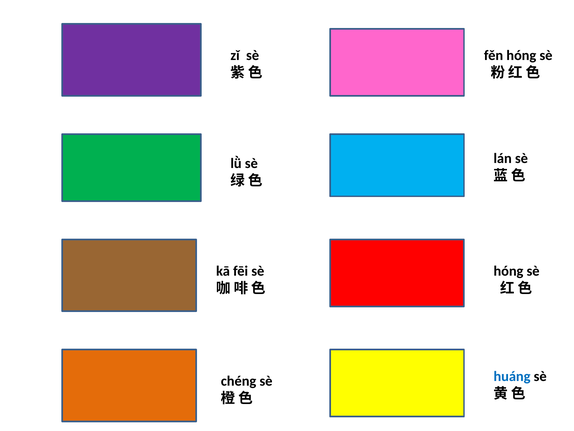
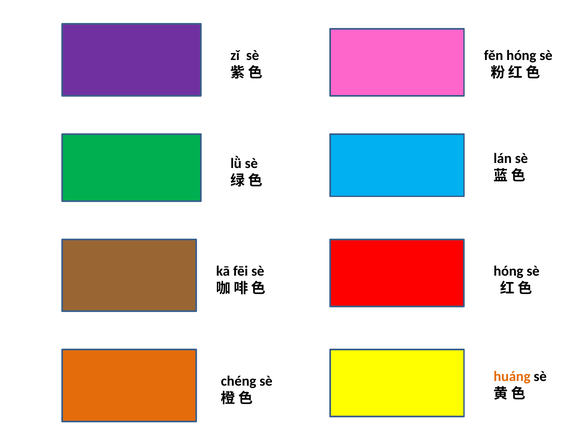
huáng colour: blue -> orange
